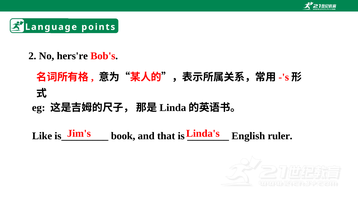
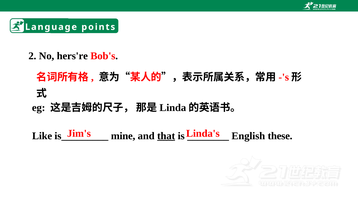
book: book -> mine
that underline: none -> present
ruler: ruler -> these
